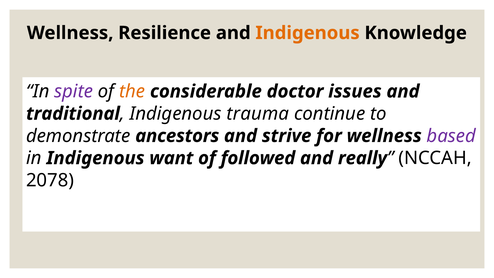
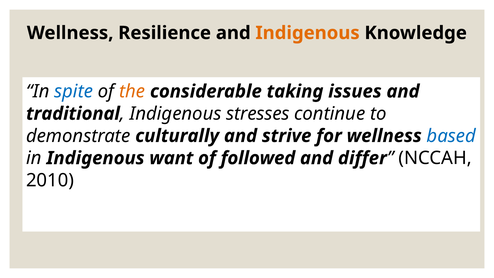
spite colour: purple -> blue
doctor: doctor -> taking
trauma: trauma -> stresses
ancestors: ancestors -> culturally
based colour: purple -> blue
really: really -> differ
2078: 2078 -> 2010
